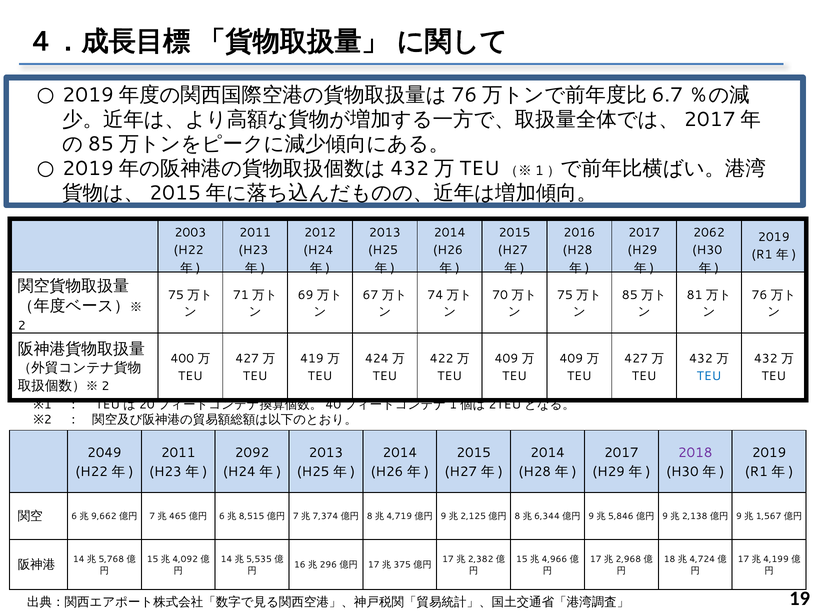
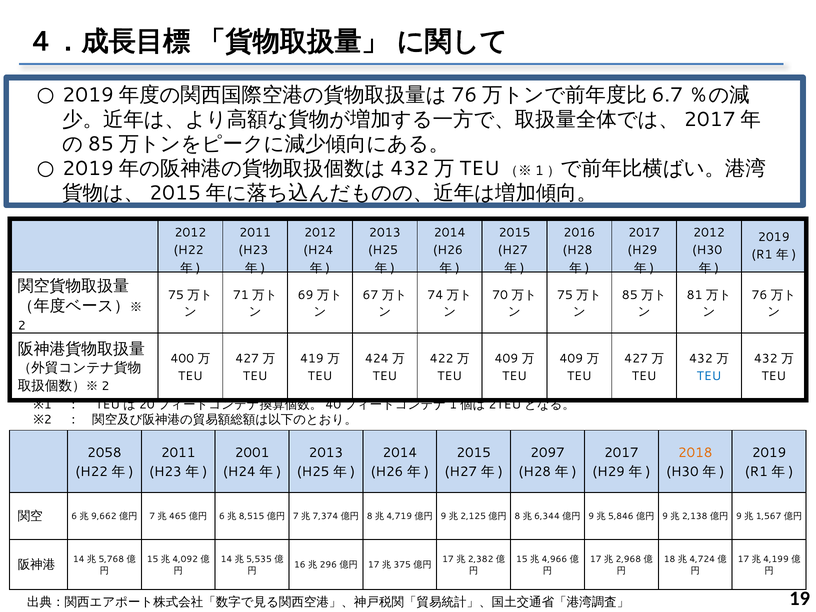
2003 at (190, 232): 2003 -> 2012
2062 at (709, 232): 2062 -> 2012
2049: 2049 -> 2058
2092: 2092 -> 2001
2014 at (548, 453): 2014 -> 2097
2018 colour: purple -> orange
